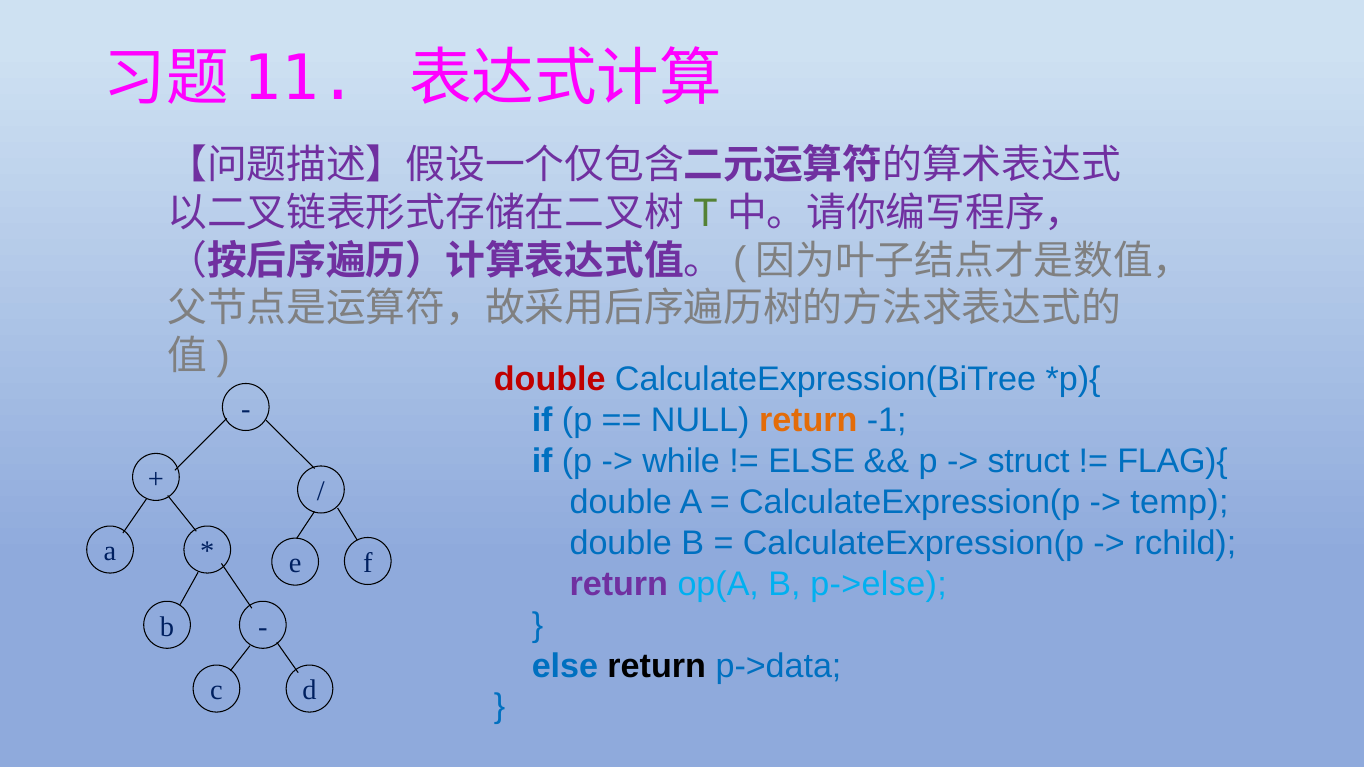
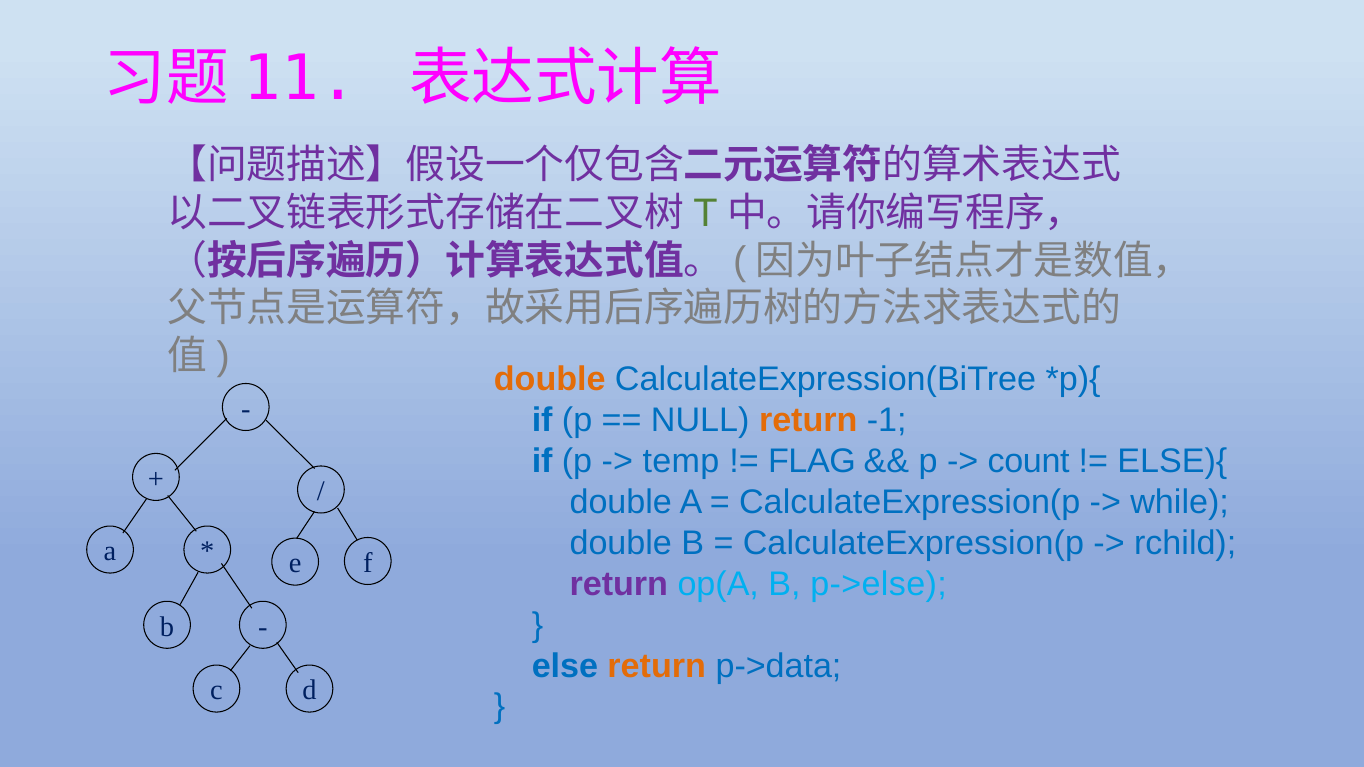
double at (550, 380) colour: red -> orange
while: while -> temp
ELSE at (812, 461): ELSE -> FLAG
struct: struct -> count
FLAG){: FLAG){ -> ELSE){
temp: temp -> while
return at (657, 666) colour: black -> orange
